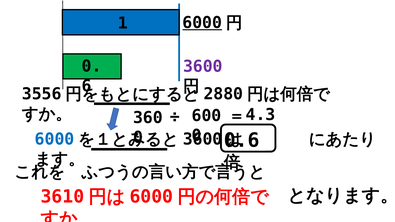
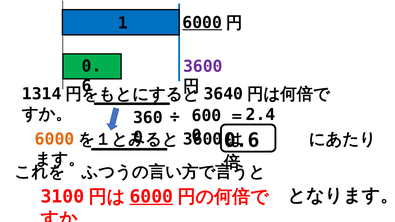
3556: 3556 -> 1314
2880: 2880 -> 3640
4.3: 4.3 -> 2.4
6000 at (55, 139) colour: blue -> orange
3610: 3610 -> 3100
6000 at (151, 197) underline: none -> present
